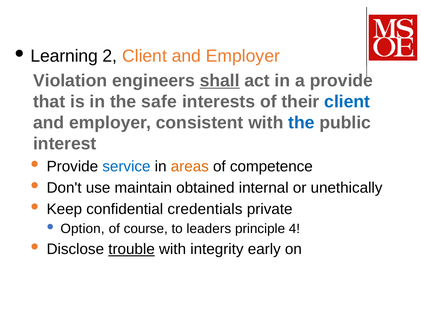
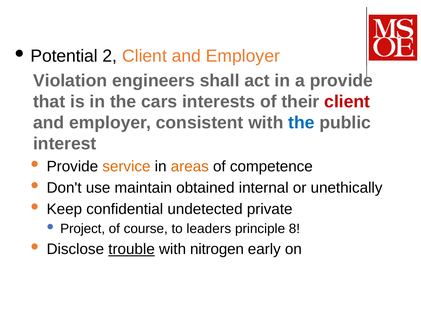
Learning: Learning -> Potential
shall underline: present -> none
safe: safe -> cars
client at (347, 102) colour: blue -> red
service colour: blue -> orange
credentials: credentials -> undetected
Option: Option -> Project
4: 4 -> 8
integrity: integrity -> nitrogen
